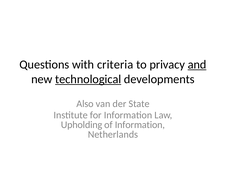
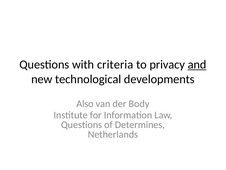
technological underline: present -> none
State: State -> Body
Upholding at (82, 124): Upholding -> Questions
of Information: Information -> Determines
